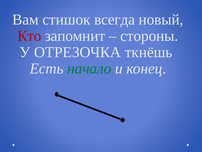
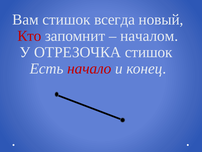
стороны: стороны -> началом
ОТРЕЗОЧКА ткнёшь: ткнёшь -> стишок
начало colour: green -> red
